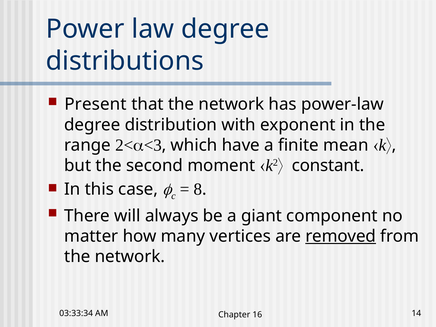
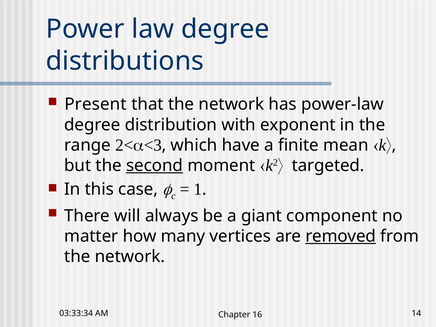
second underline: none -> present
constant: constant -> targeted
8: 8 -> 1
